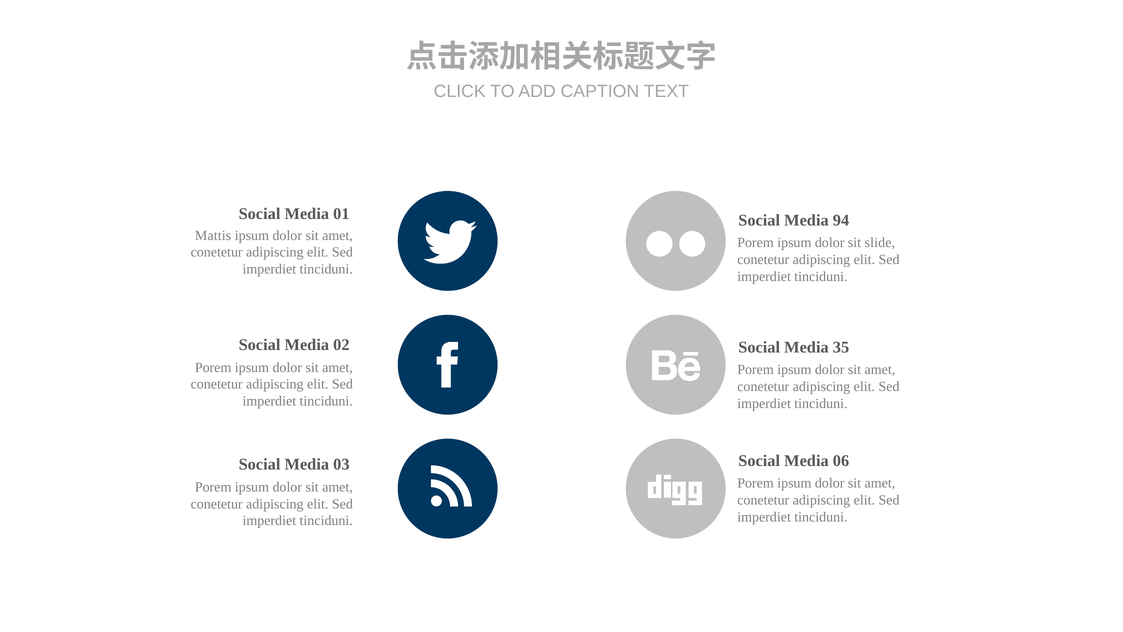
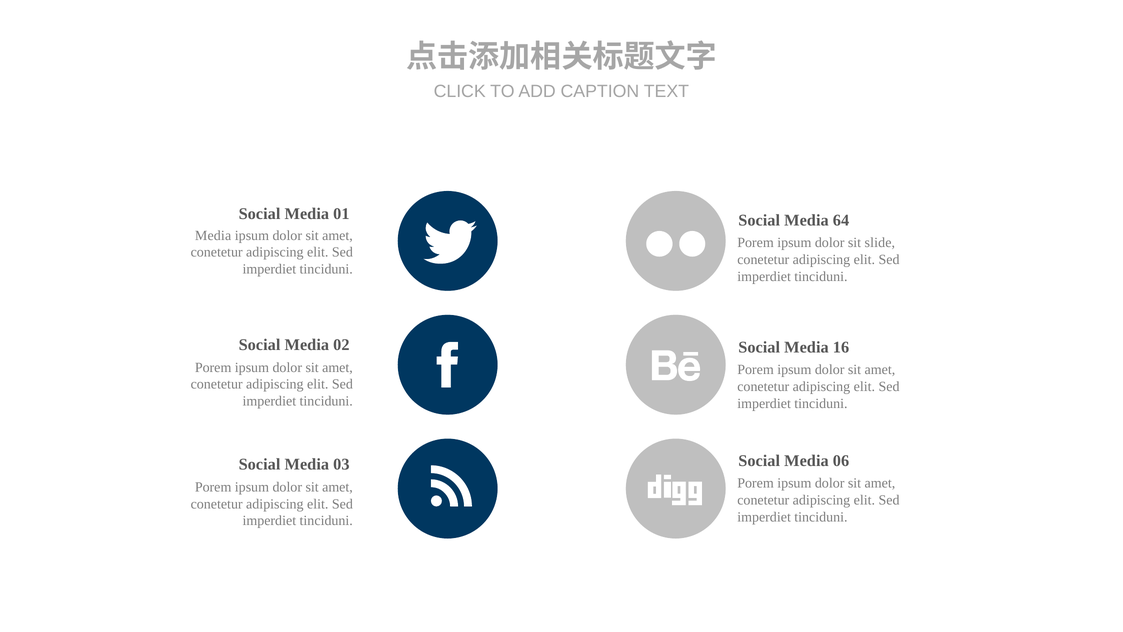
94: 94 -> 64
Mattis at (213, 235): Mattis -> Media
35: 35 -> 16
